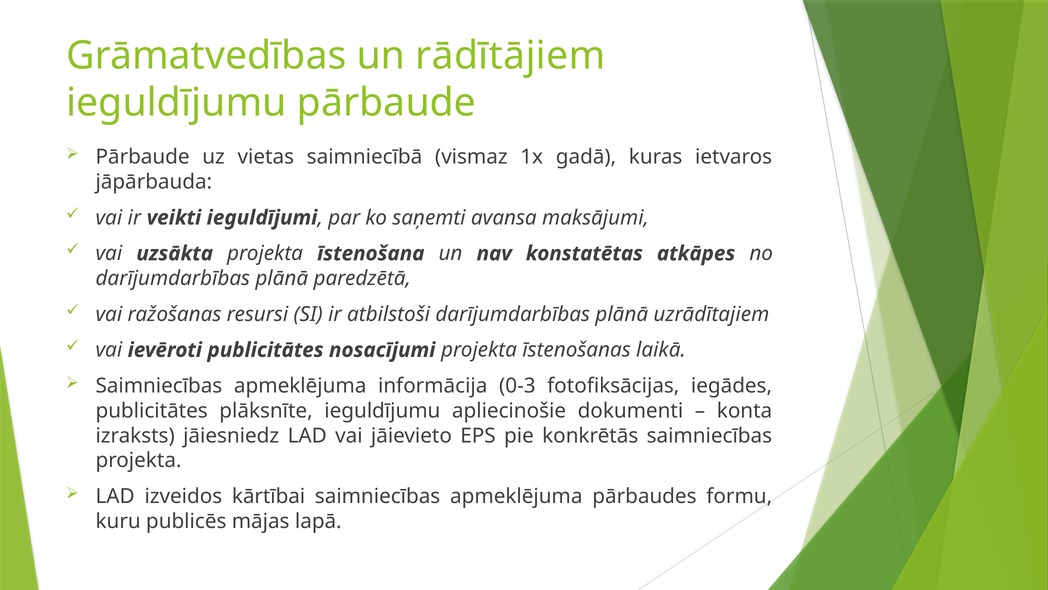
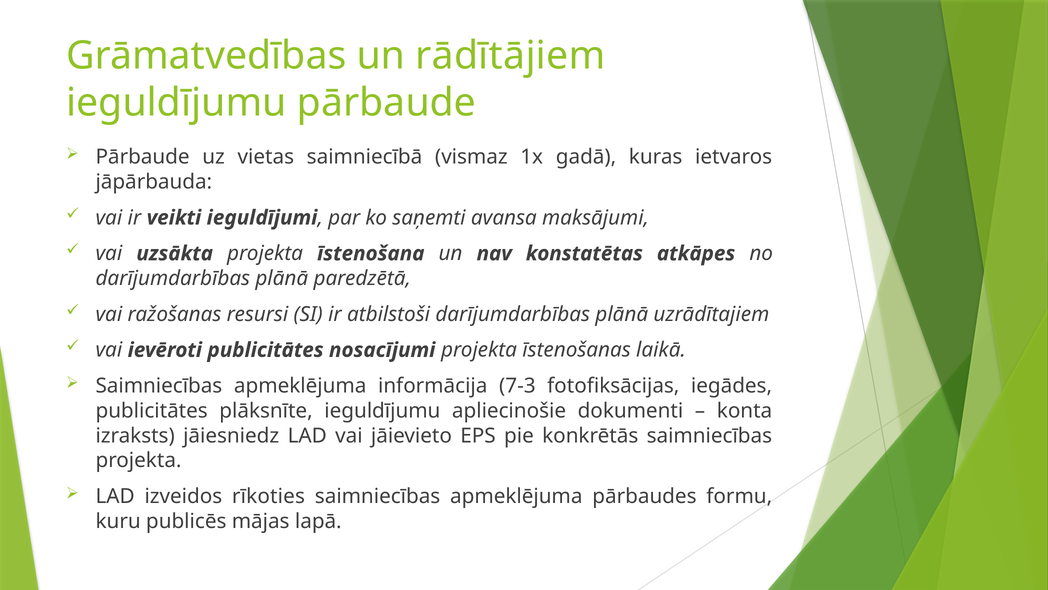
0-3: 0-3 -> 7-3
kārtībai: kārtībai -> rīkoties
